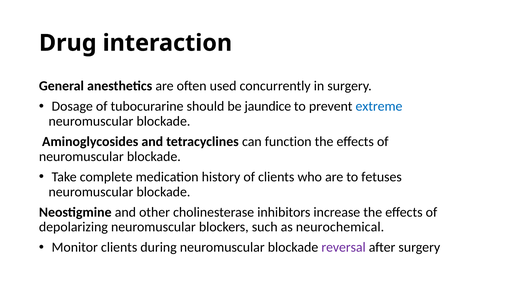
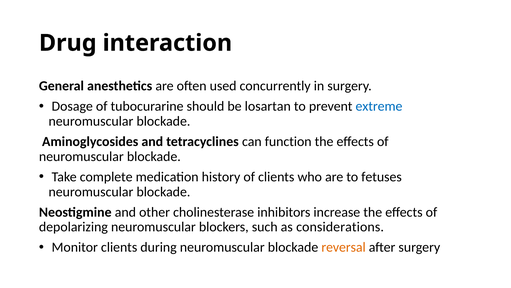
jaundice: jaundice -> losartan
neurochemical: neurochemical -> considerations
reversal colour: purple -> orange
